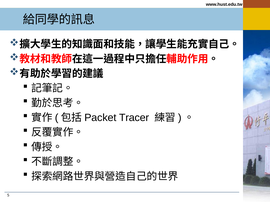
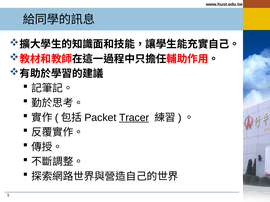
Tracer underline: none -> present
